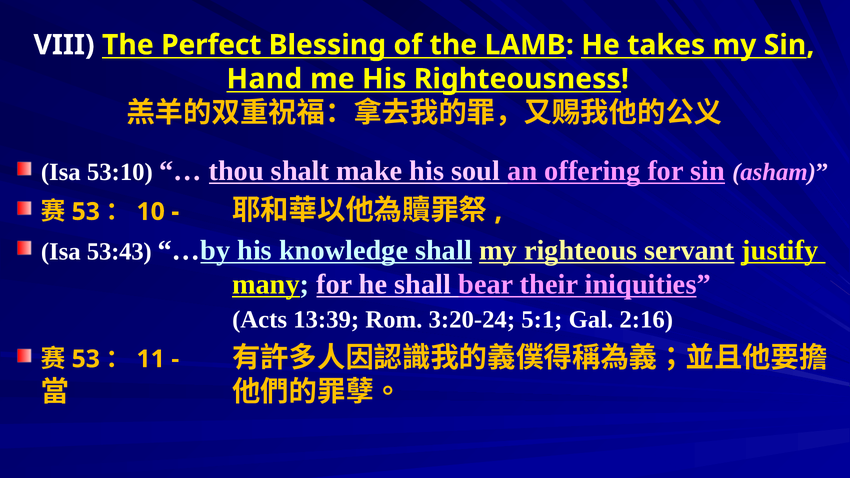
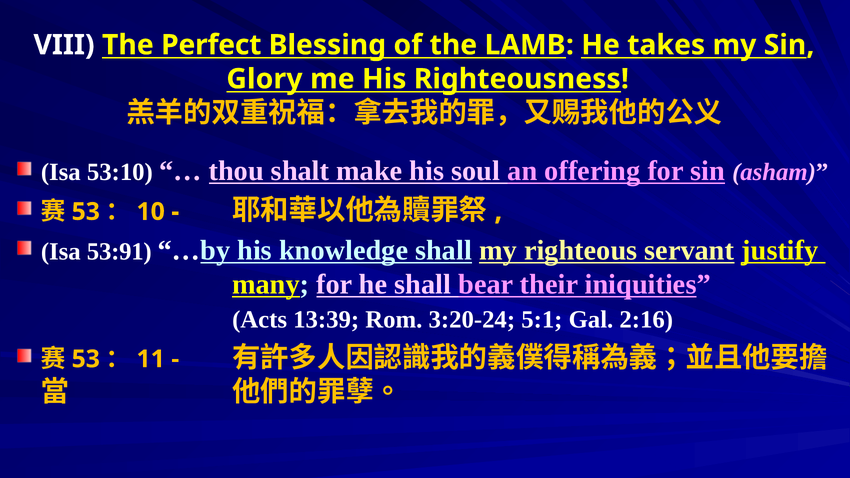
Hand: Hand -> Glory
53:43: 53:43 -> 53:91
